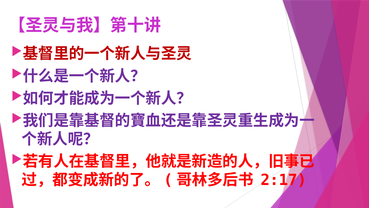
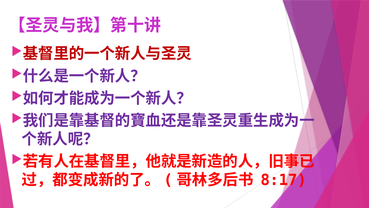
2:17: 2:17 -> 8:17
